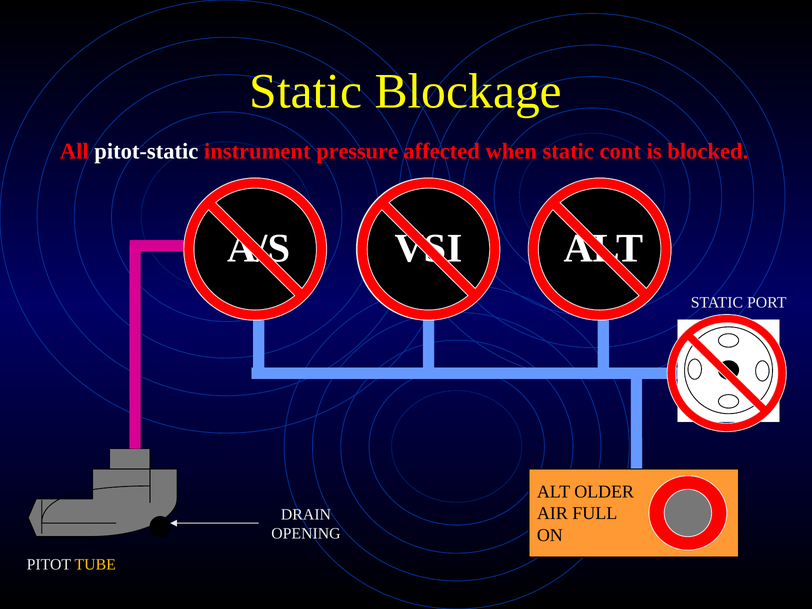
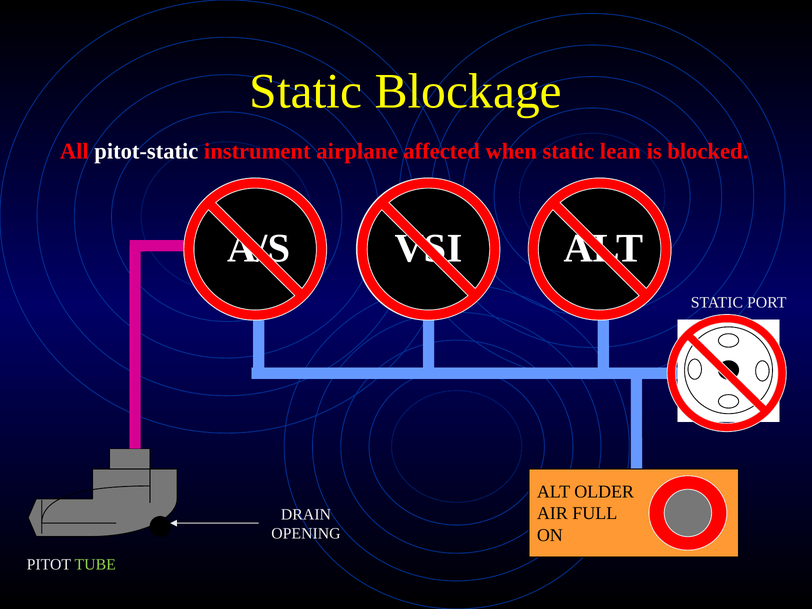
pressure: pressure -> airplane
cont: cont -> lean
TUBE colour: yellow -> light green
